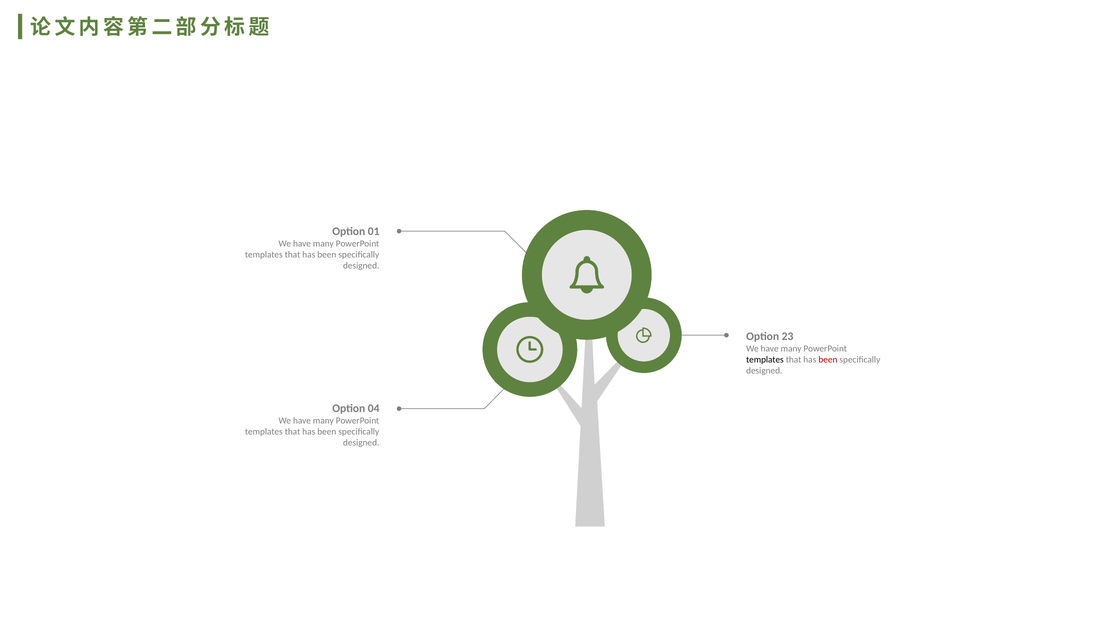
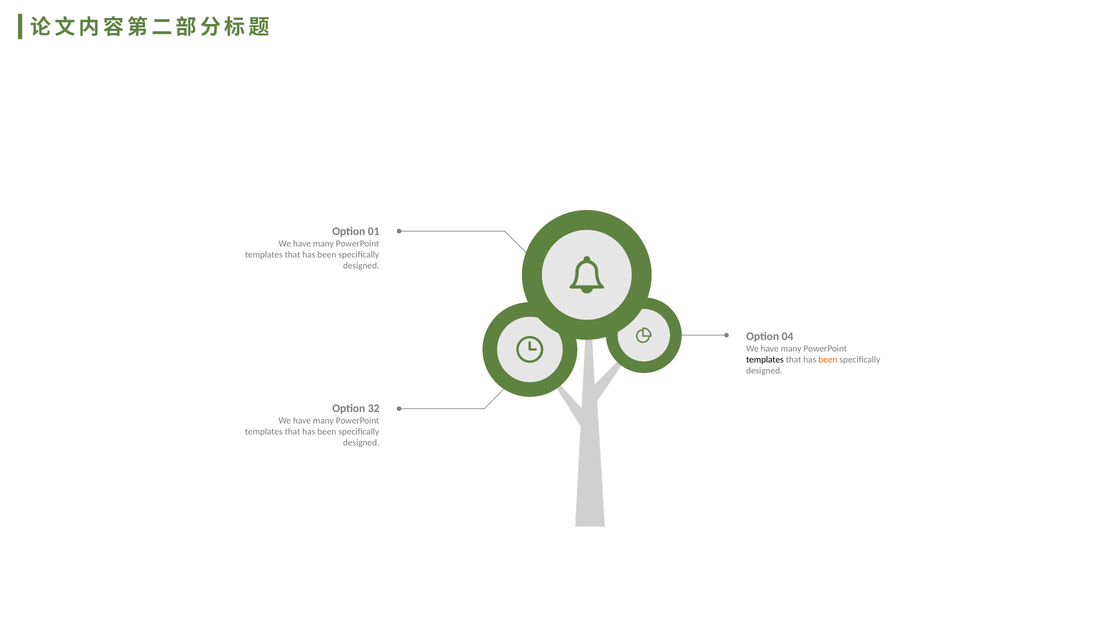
23: 23 -> 04
been at (828, 360) colour: red -> orange
04: 04 -> 32
